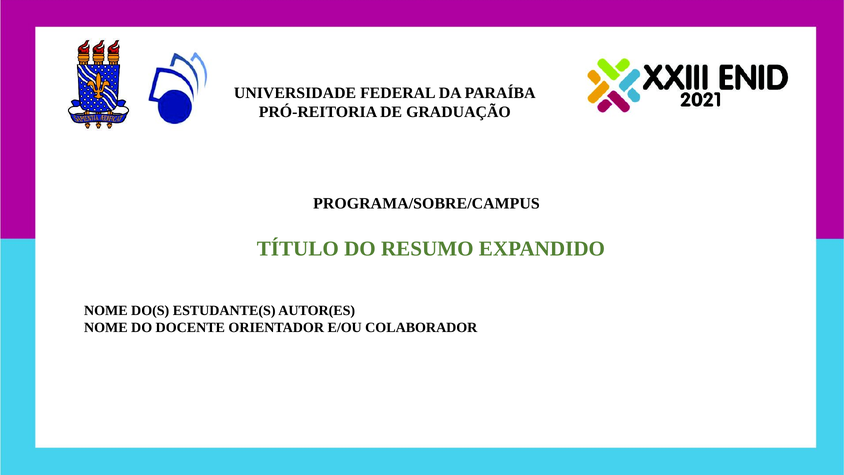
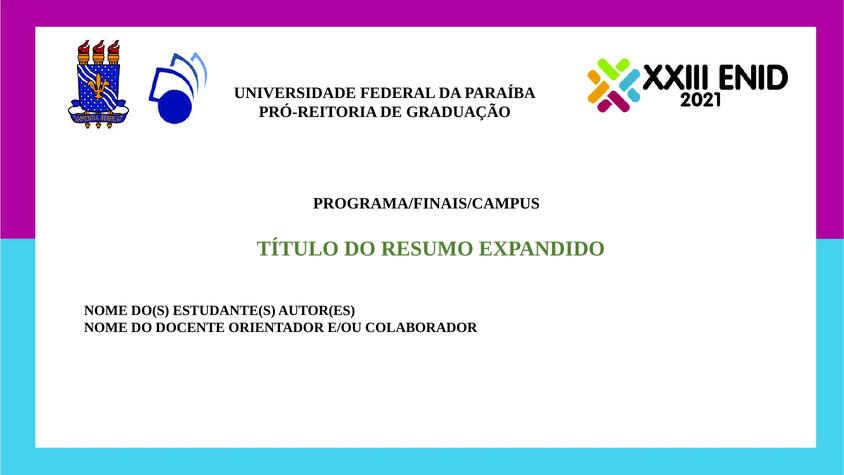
PROGRAMA/SOBRE/CAMPUS: PROGRAMA/SOBRE/CAMPUS -> PROGRAMA/FINAIS/CAMPUS
